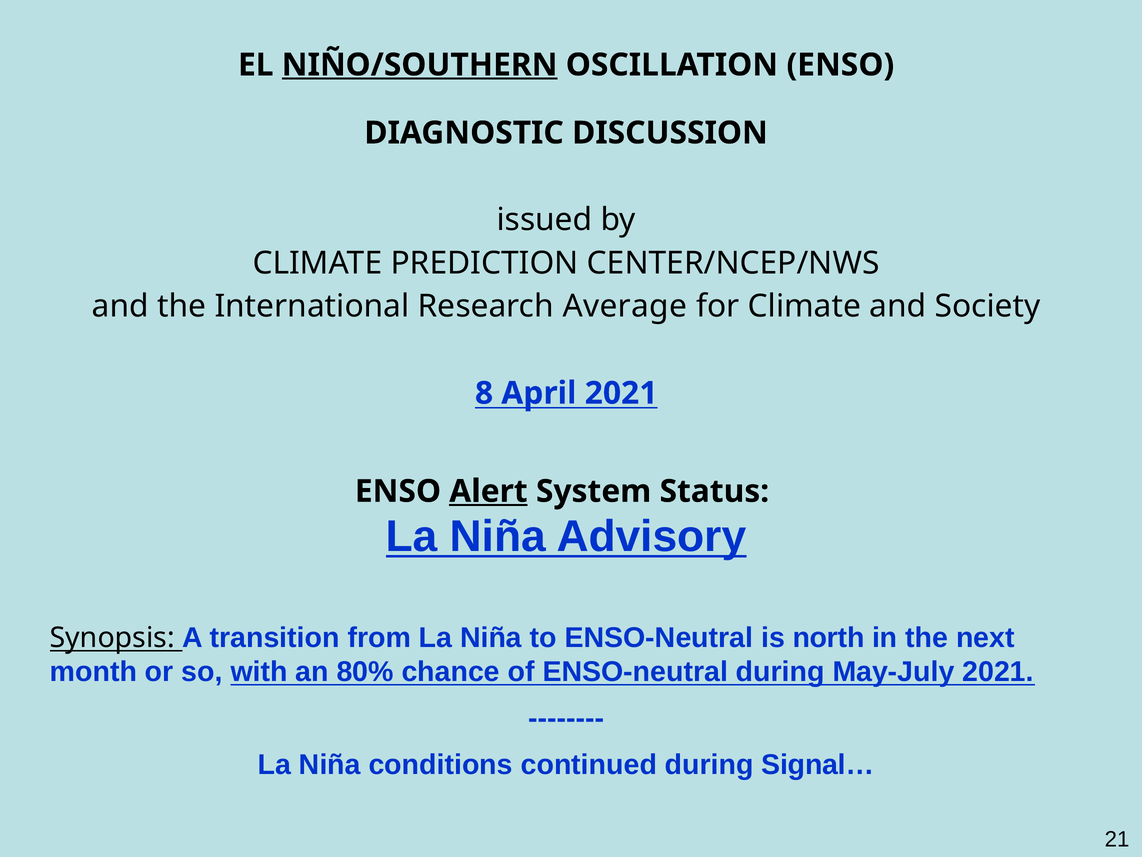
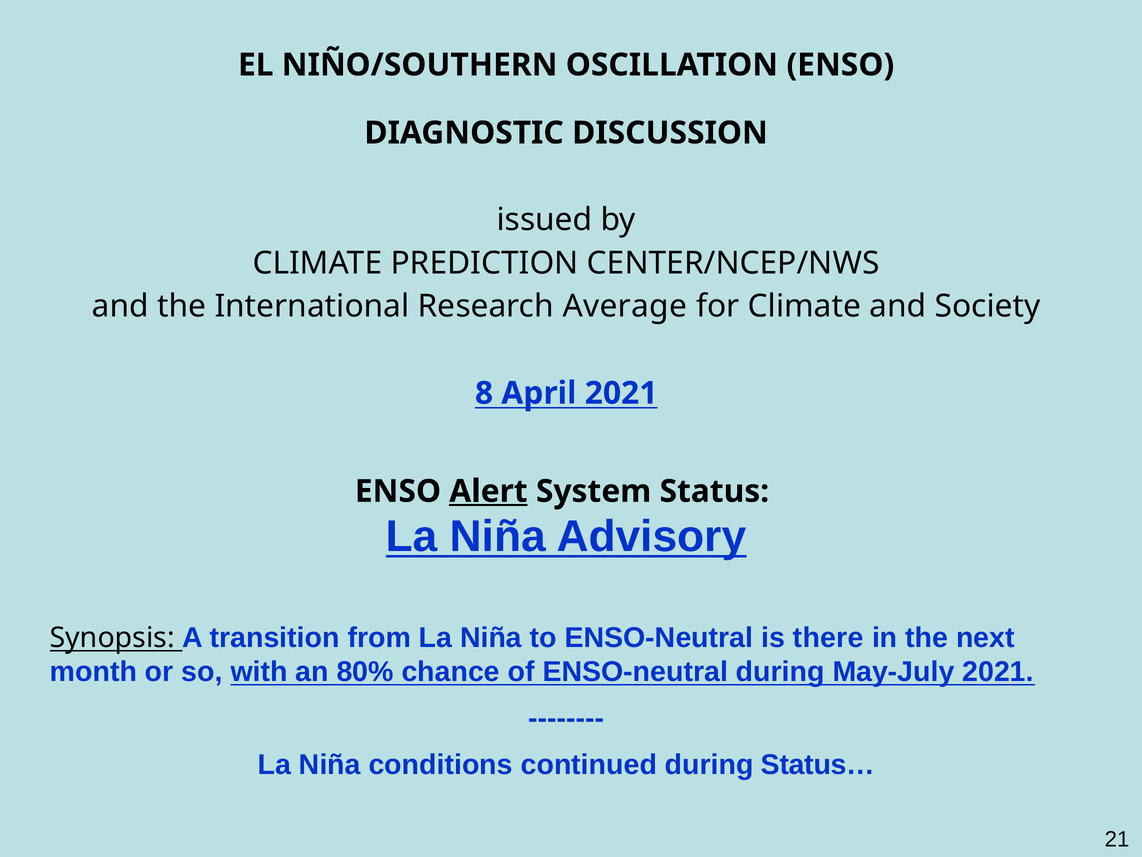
NIÑO/SOUTHERN underline: present -> none
north: north -> there
Signal…: Signal… -> Status…
